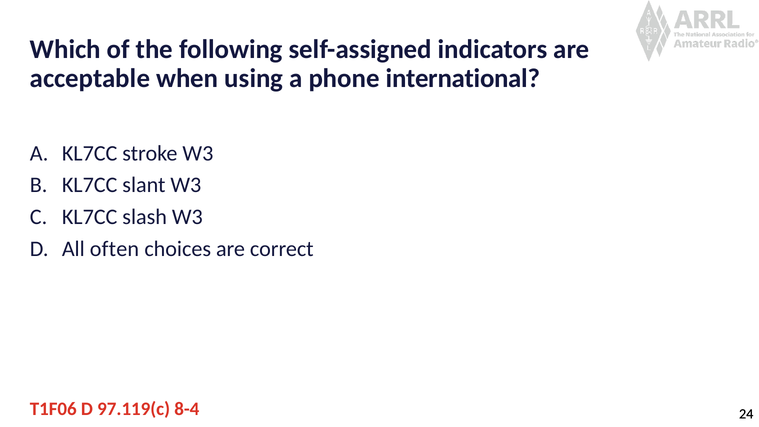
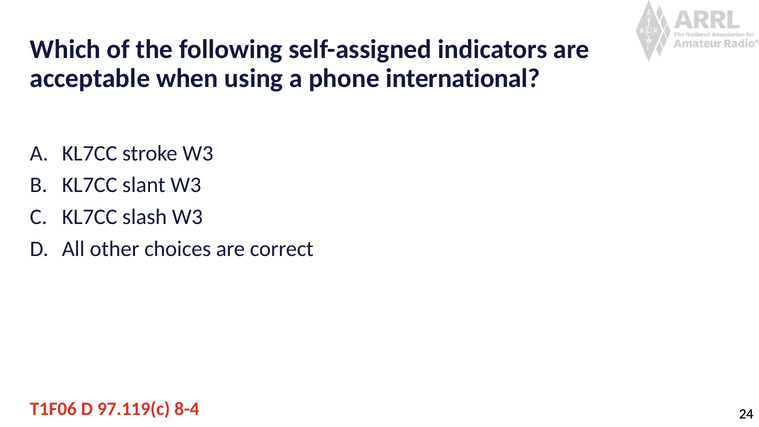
often: often -> other
